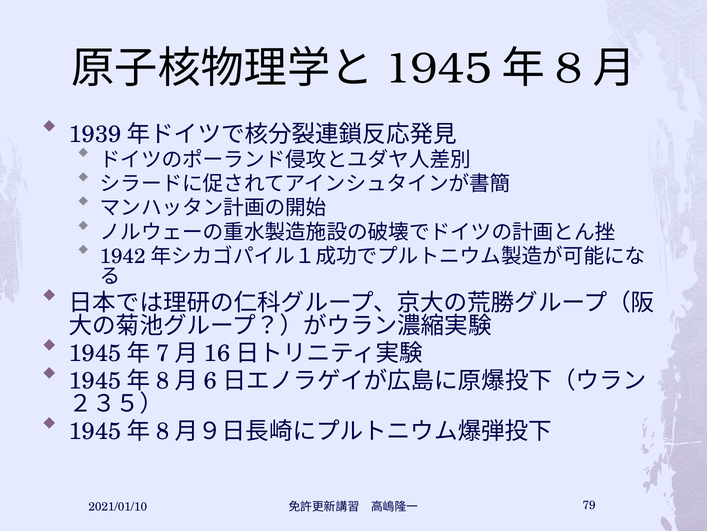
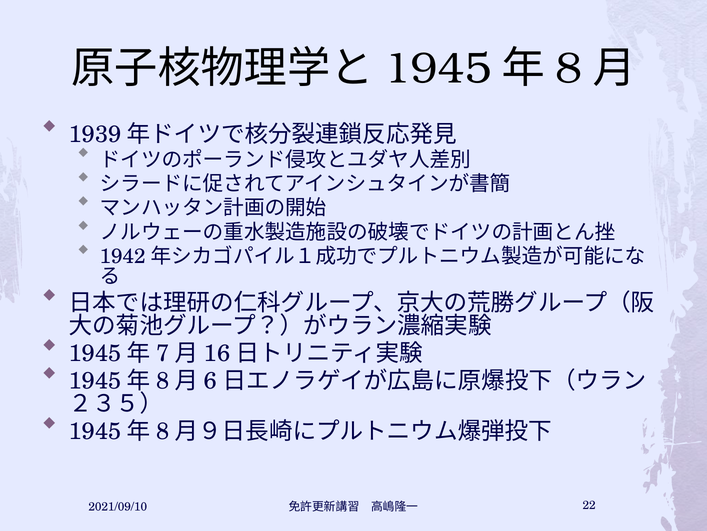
2021/01/10: 2021/01/10 -> 2021/09/10
79: 79 -> 22
